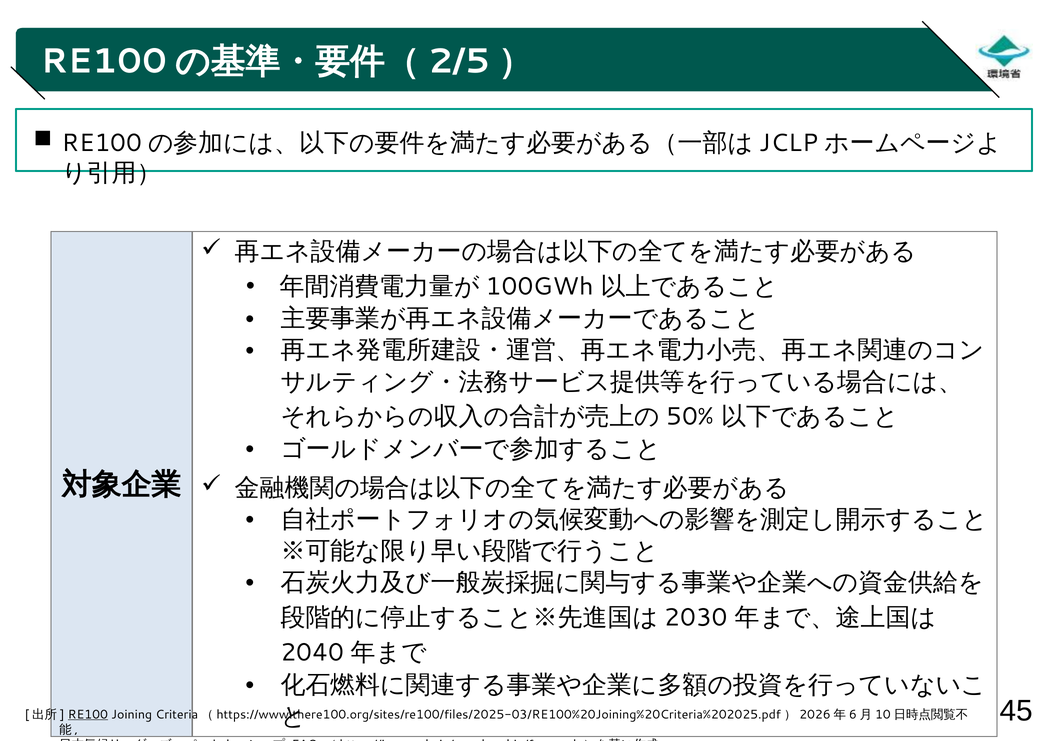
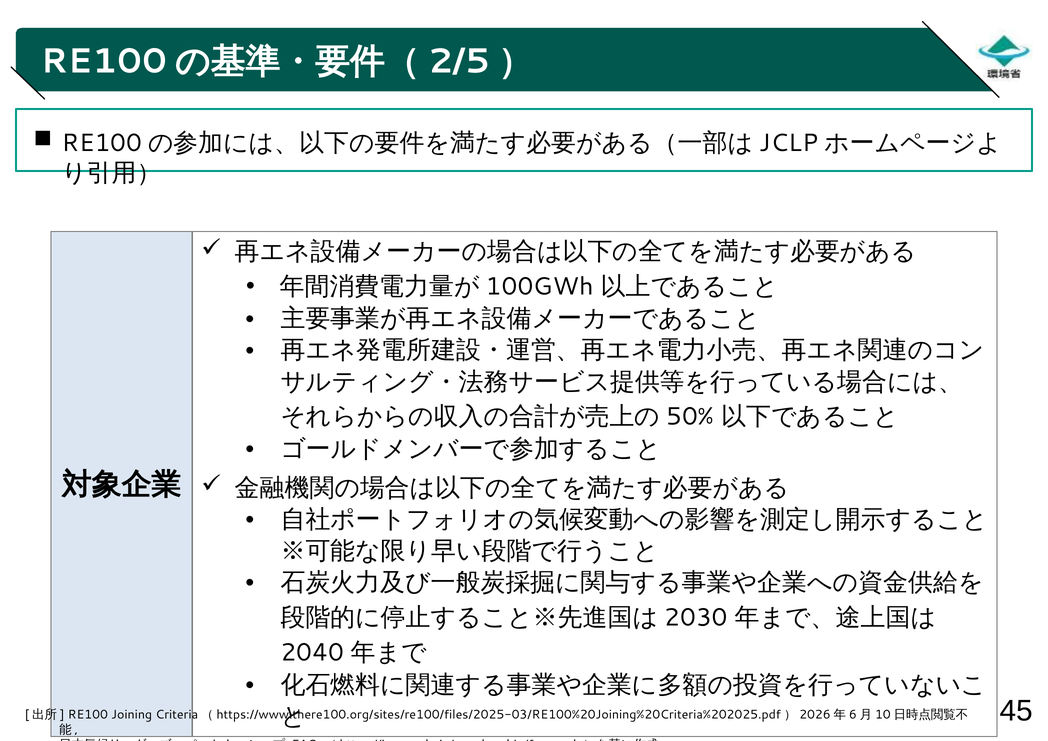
RE100 underline: present -> none
